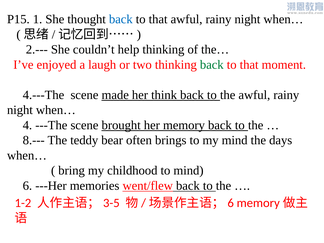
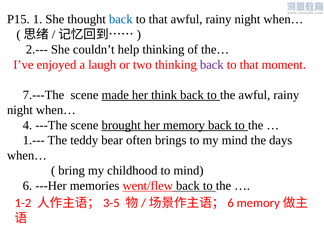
back at (212, 65) colour: green -> purple
4.---The: 4.---The -> 7.---The
8.---: 8.--- -> 1.---
